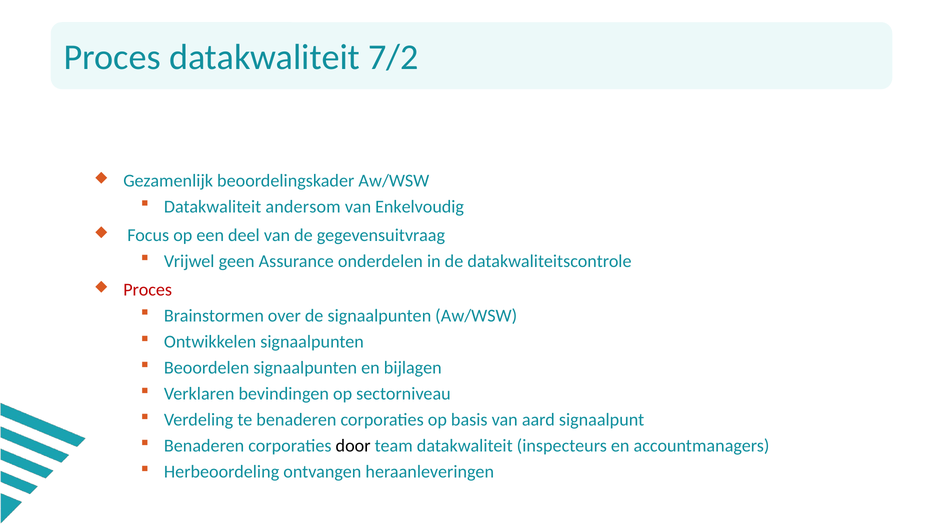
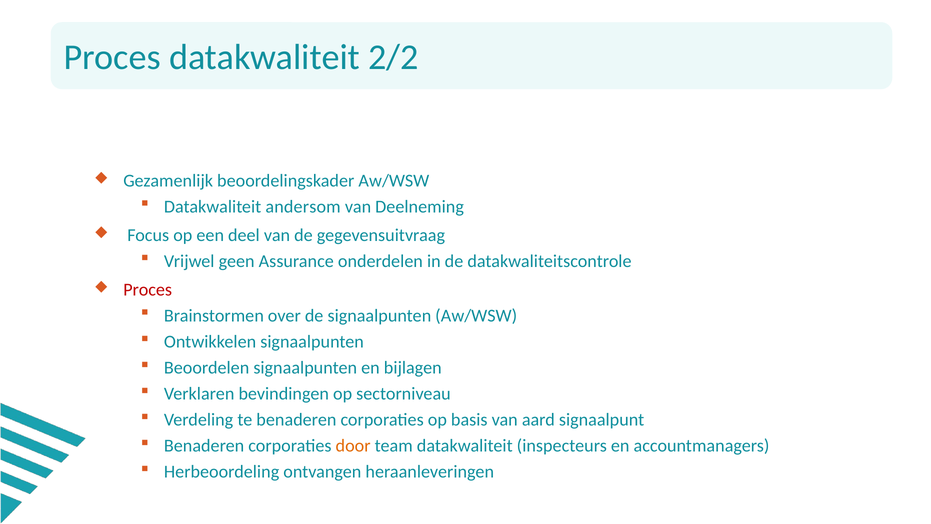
7/2: 7/2 -> 2/2
Enkelvoudig: Enkelvoudig -> Deelneming
door colour: black -> orange
